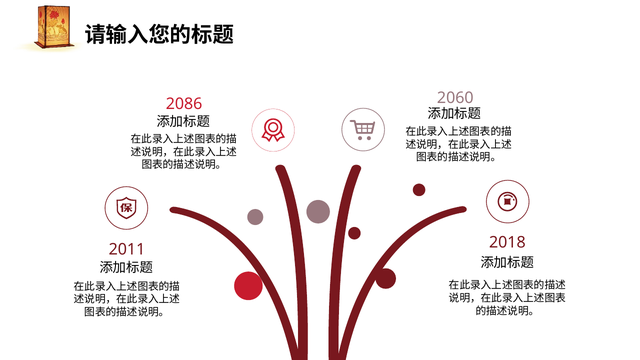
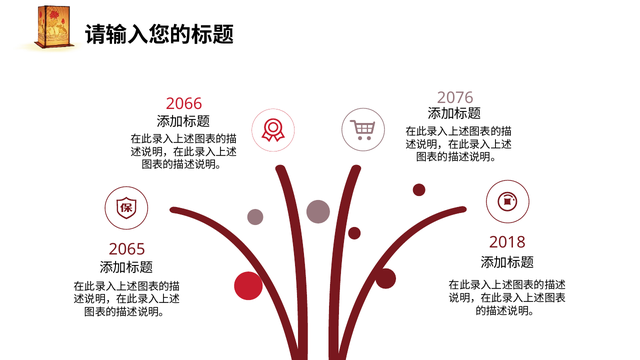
2060: 2060 -> 2076
2086: 2086 -> 2066
2011: 2011 -> 2065
